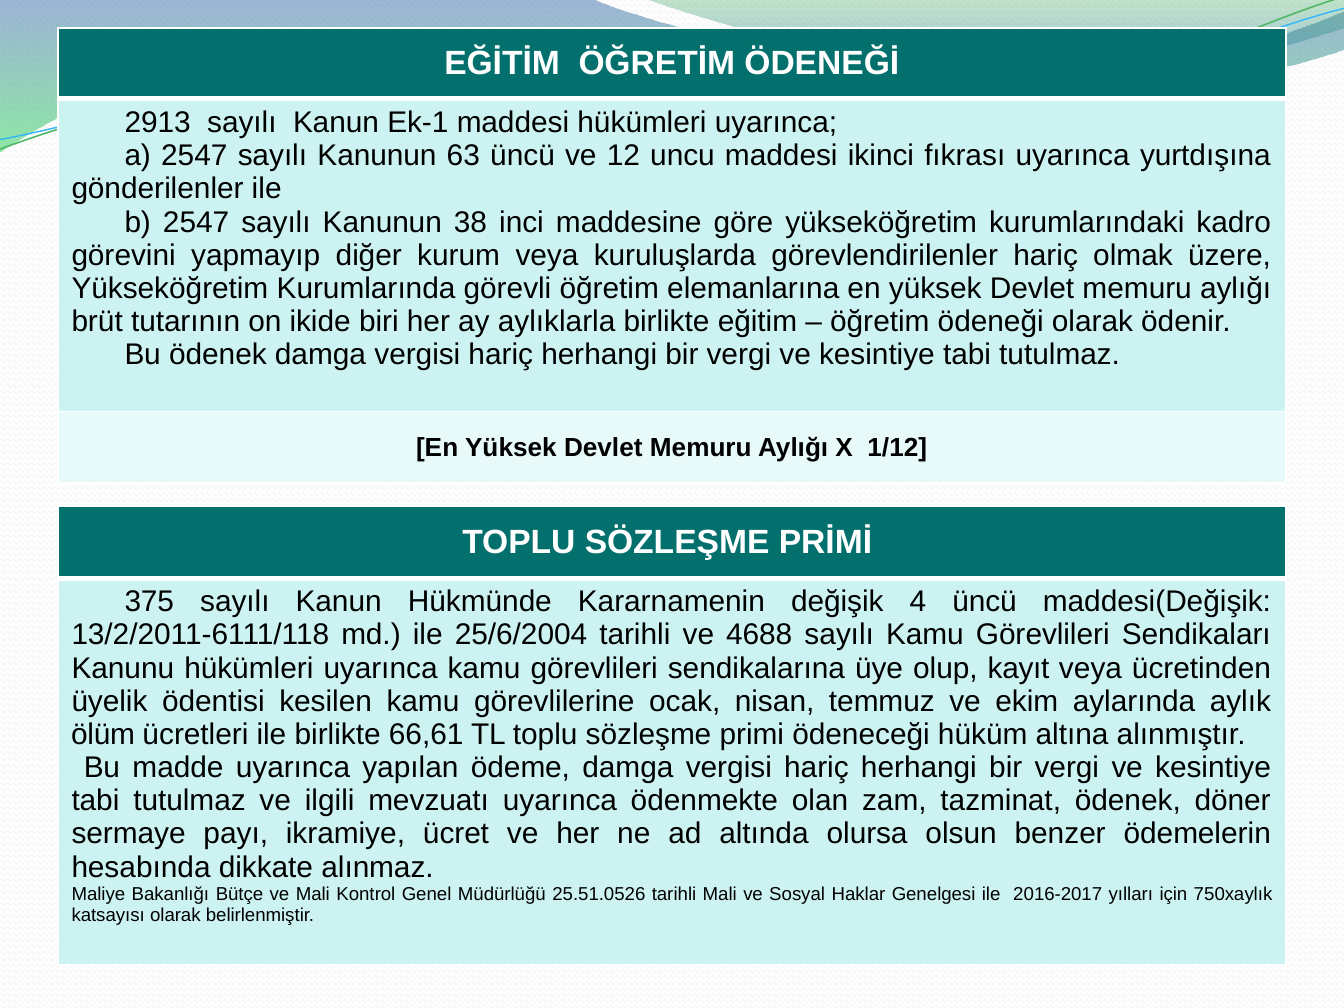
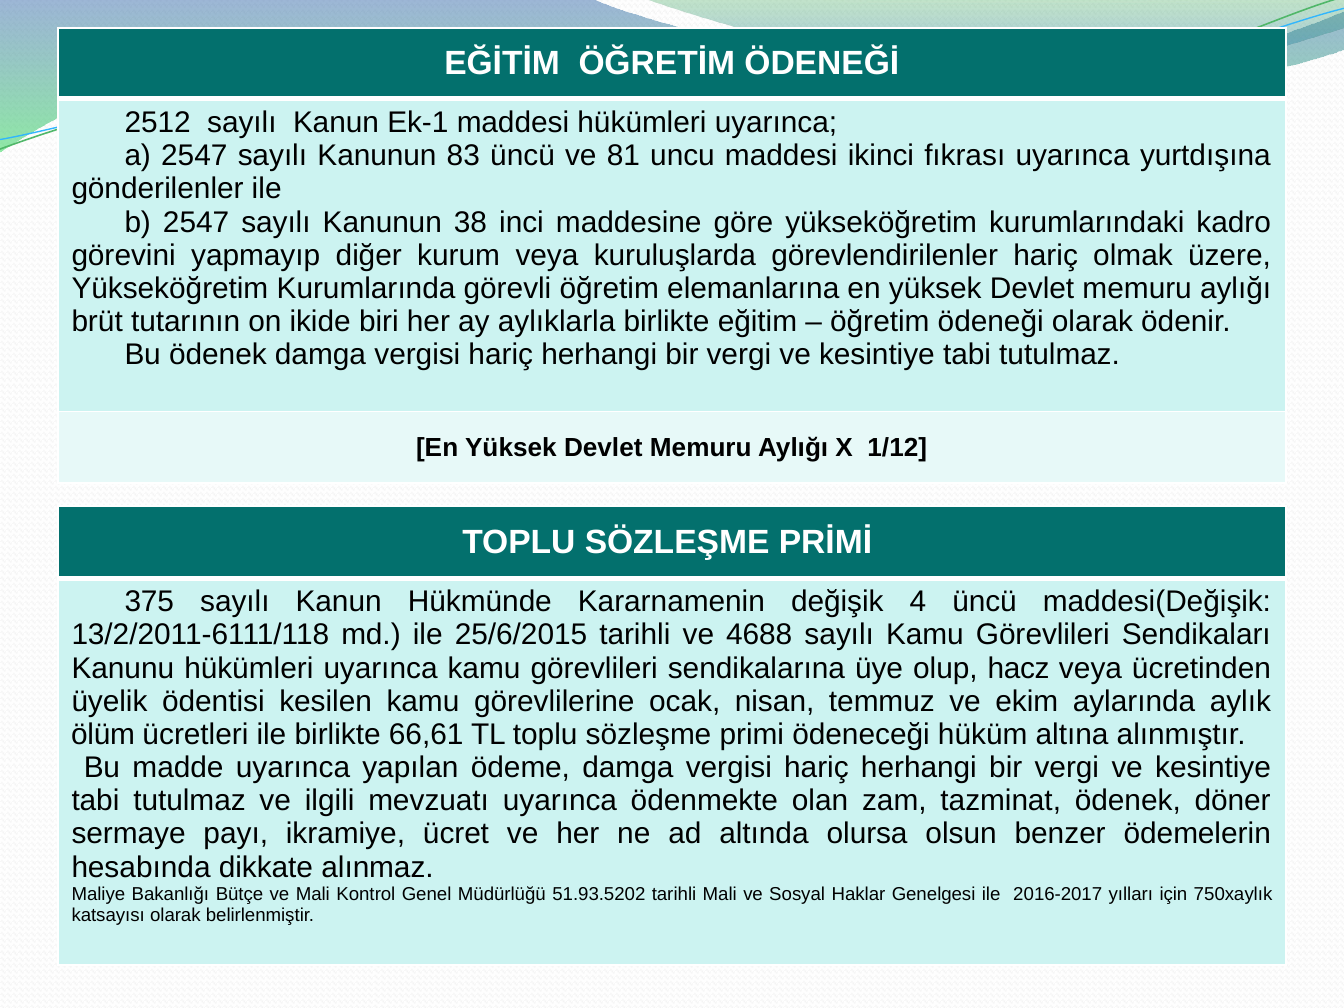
2913: 2913 -> 2512
63: 63 -> 83
12: 12 -> 81
25/6/2004: 25/6/2004 -> 25/6/2015
kayıt: kayıt -> hacz
25.51.0526: 25.51.0526 -> 51.93.5202
